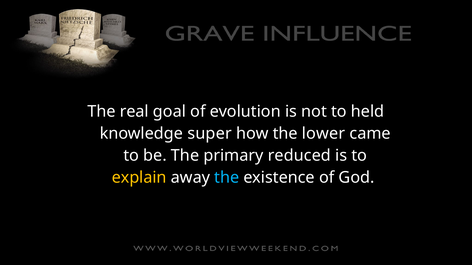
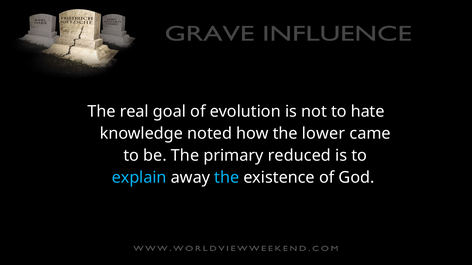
held: held -> hate
super: super -> noted
explain colour: yellow -> light blue
